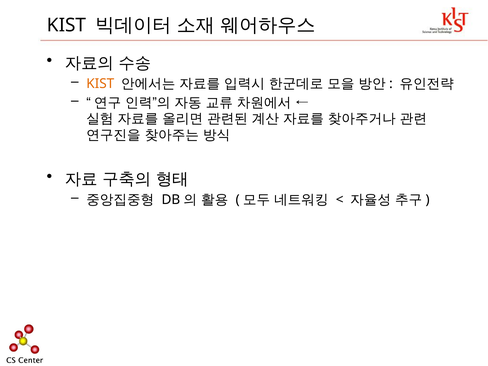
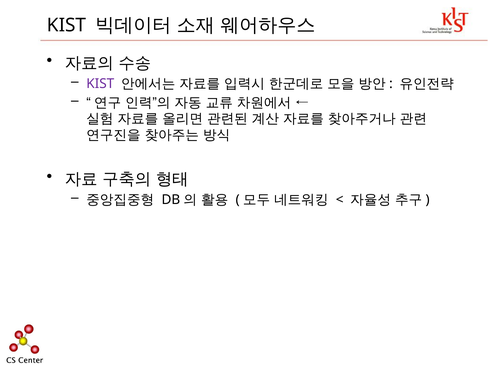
KIST at (100, 84) colour: orange -> purple
